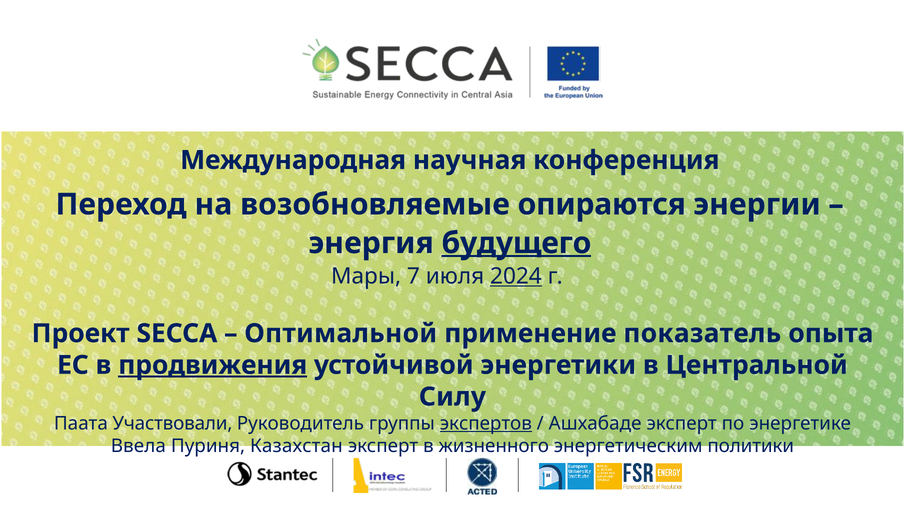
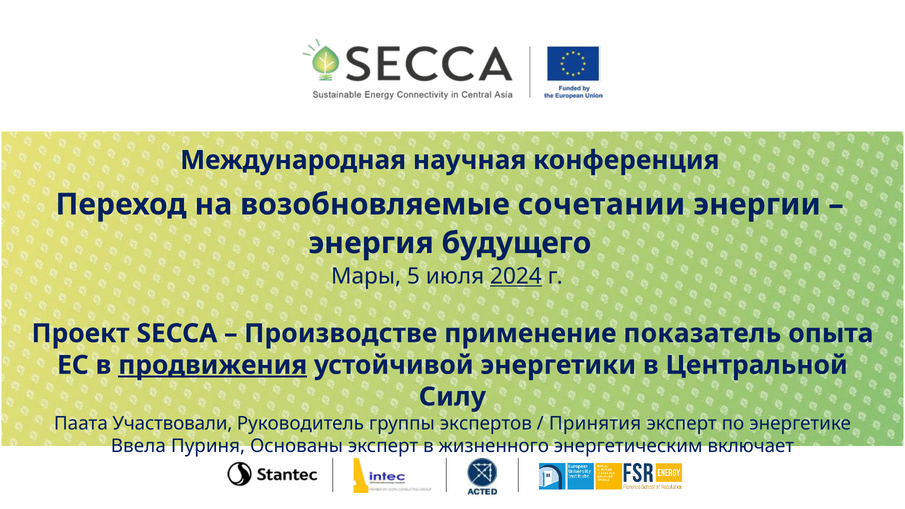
опираются: опираются -> сочетании
будущего underline: present -> none
7: 7 -> 5
Оптимальной: Оптимальной -> Производстве
экспертов underline: present -> none
Ашхабаде: Ашхабаде -> Принятия
Казахстан: Казахстан -> Основаны
политики: политики -> включает
